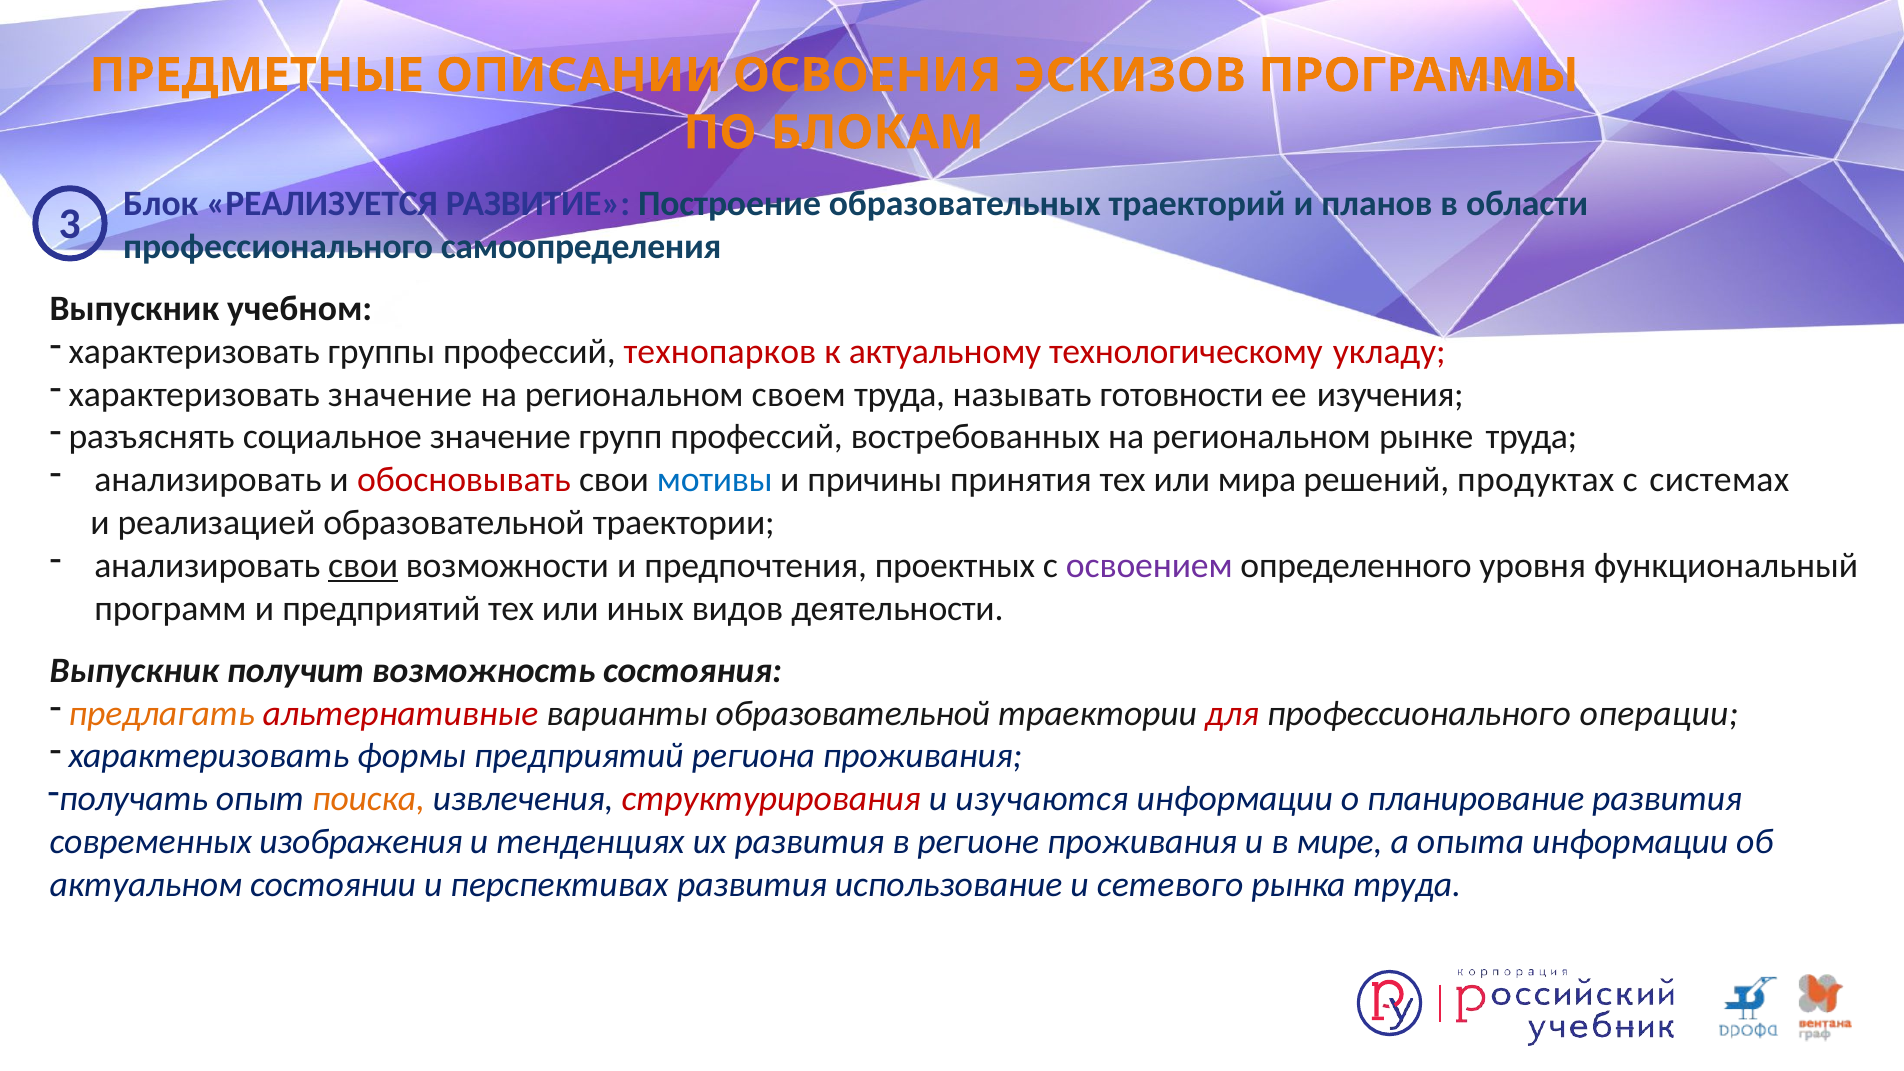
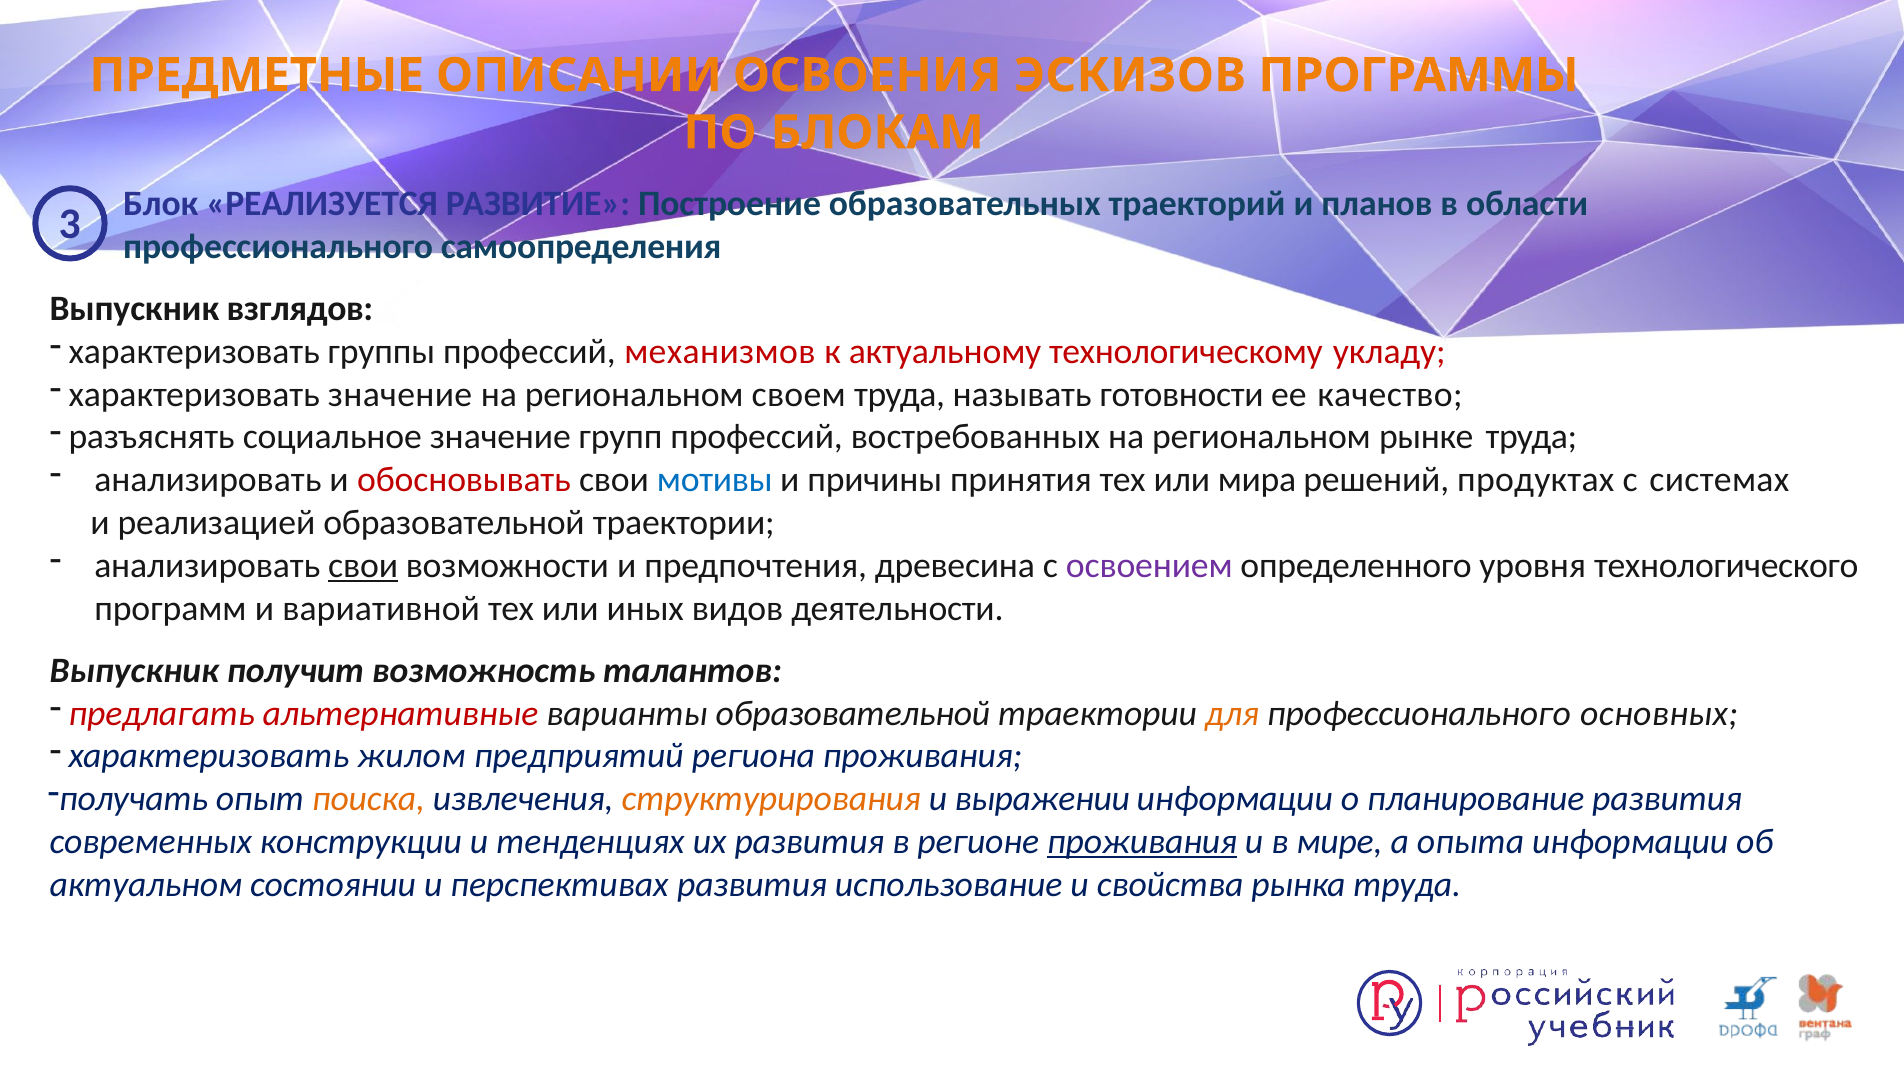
учебном: учебном -> взглядов
технопарков: технопарков -> механизмов
изучения: изучения -> качество
проектных: проектных -> древесина
функциональный: функциональный -> технологического
и предприятий: предприятий -> вариативной
состояния: состояния -> талантов
предлагать colour: orange -> red
для colour: red -> orange
операции: операции -> основных
формы: формы -> жилом
структурирования colour: red -> orange
изучаются: изучаются -> выражении
изображения: изображения -> конструкции
проживания at (1142, 842) underline: none -> present
сетевого: сетевого -> свойства
